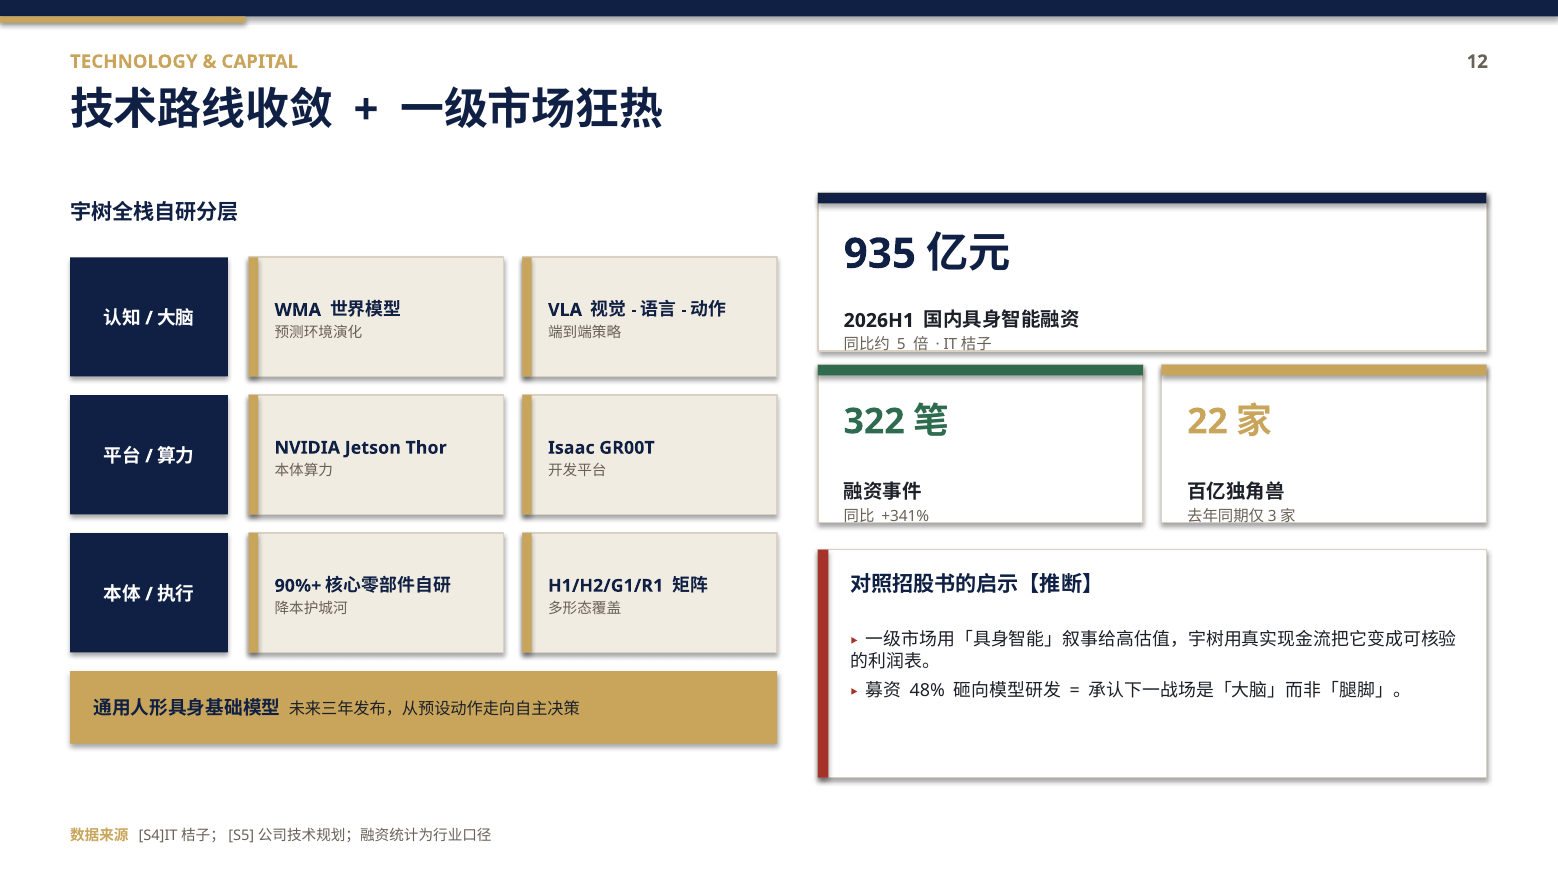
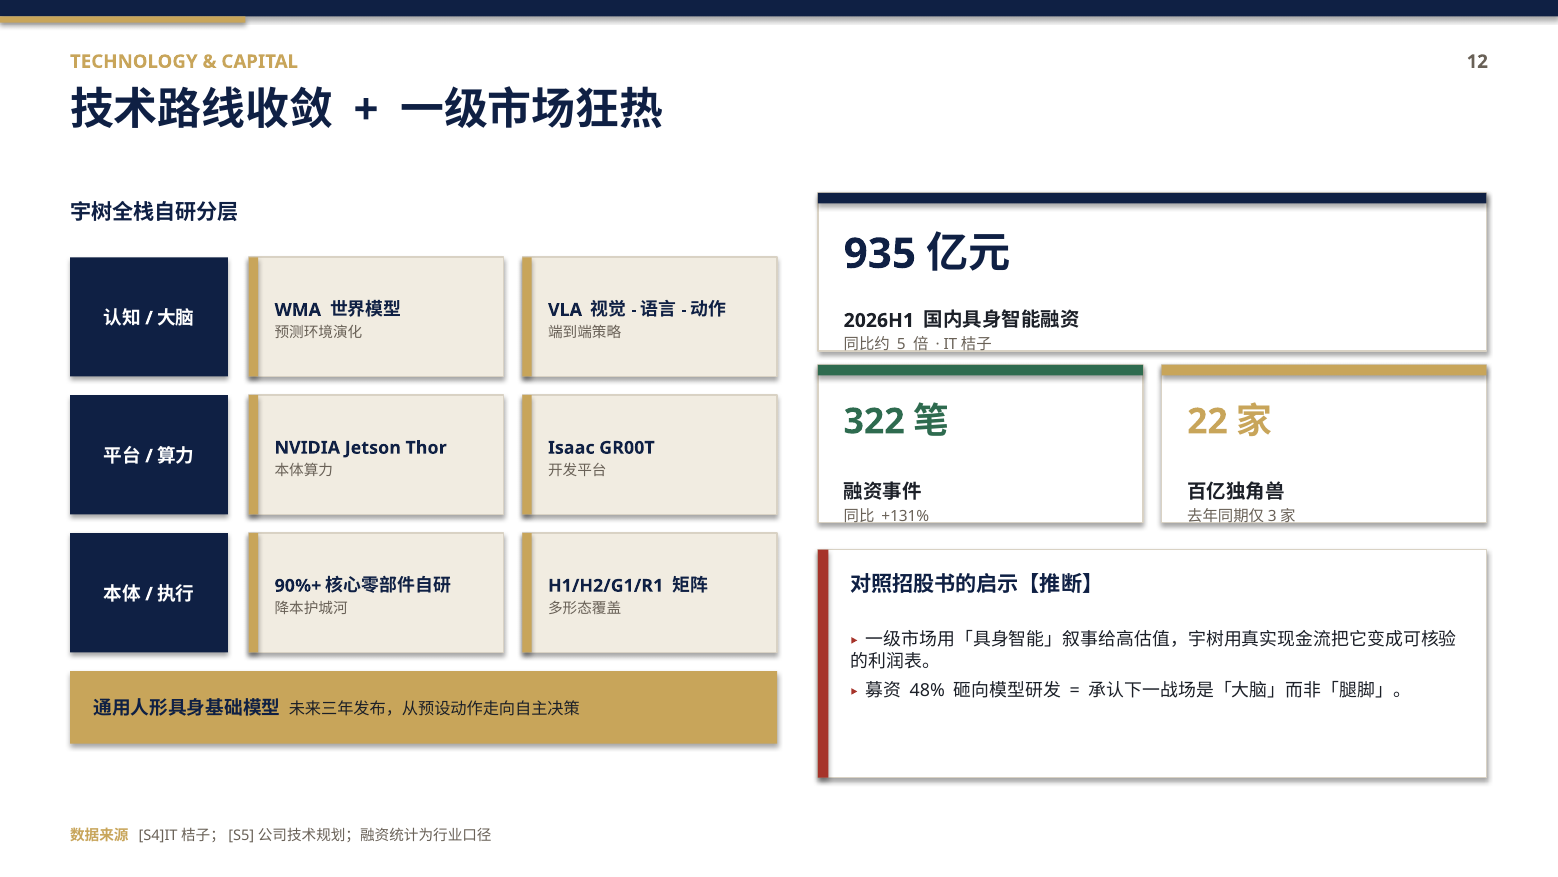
+341%: +341% -> +131%
